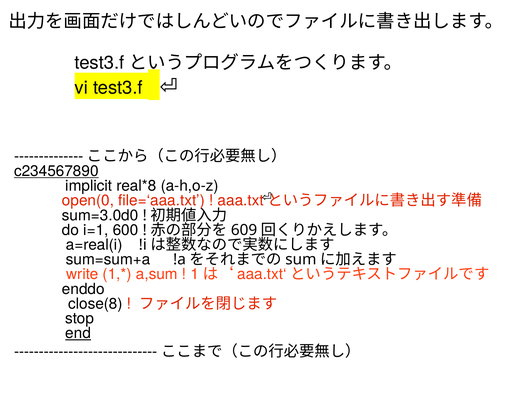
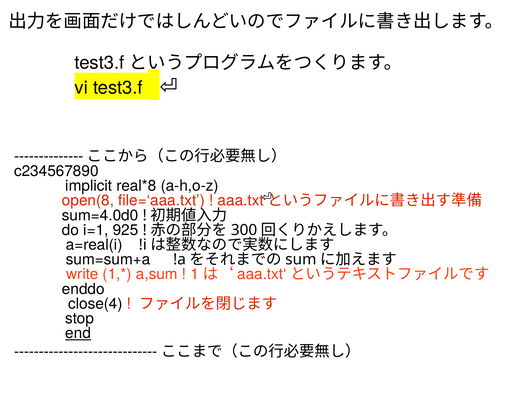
c234567890 underline: present -> none
open(0: open(0 -> open(8
sum=3.0d0: sum=3.0d0 -> sum=4.0d0
600: 600 -> 925
609: 609 -> 300
close(8: close(8 -> close(4
